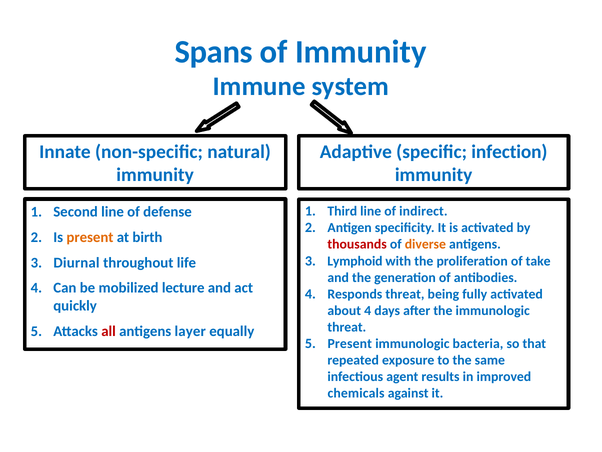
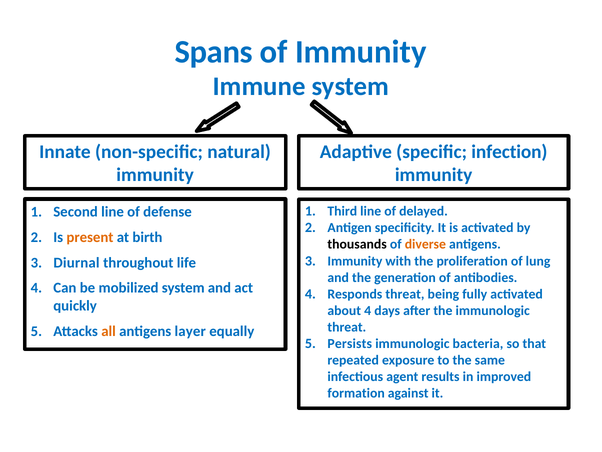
indirect: indirect -> delayed
thousands colour: red -> black
Lymphoid at (355, 261): Lymphoid -> Immunity
take: take -> lung
mobilized lecture: lecture -> system
all colour: red -> orange
Present at (350, 343): Present -> Persists
chemicals: chemicals -> formation
